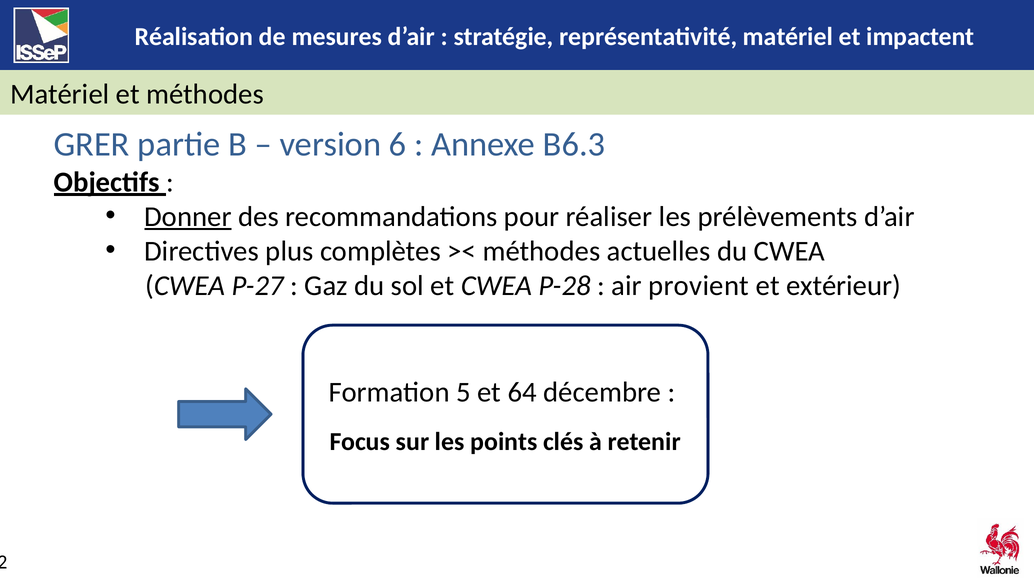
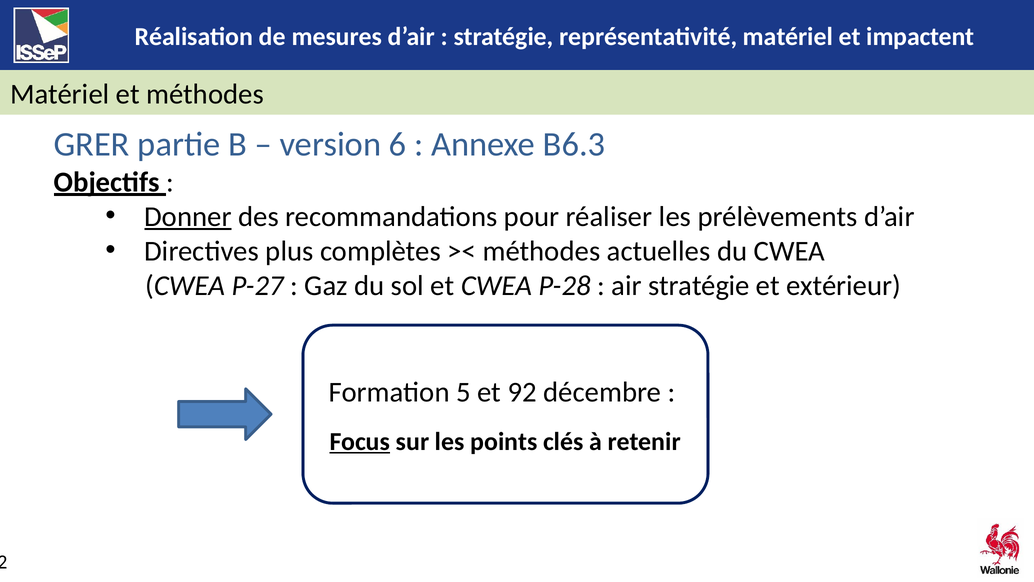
air provient: provient -> stratégie
64: 64 -> 92
Focus underline: none -> present
